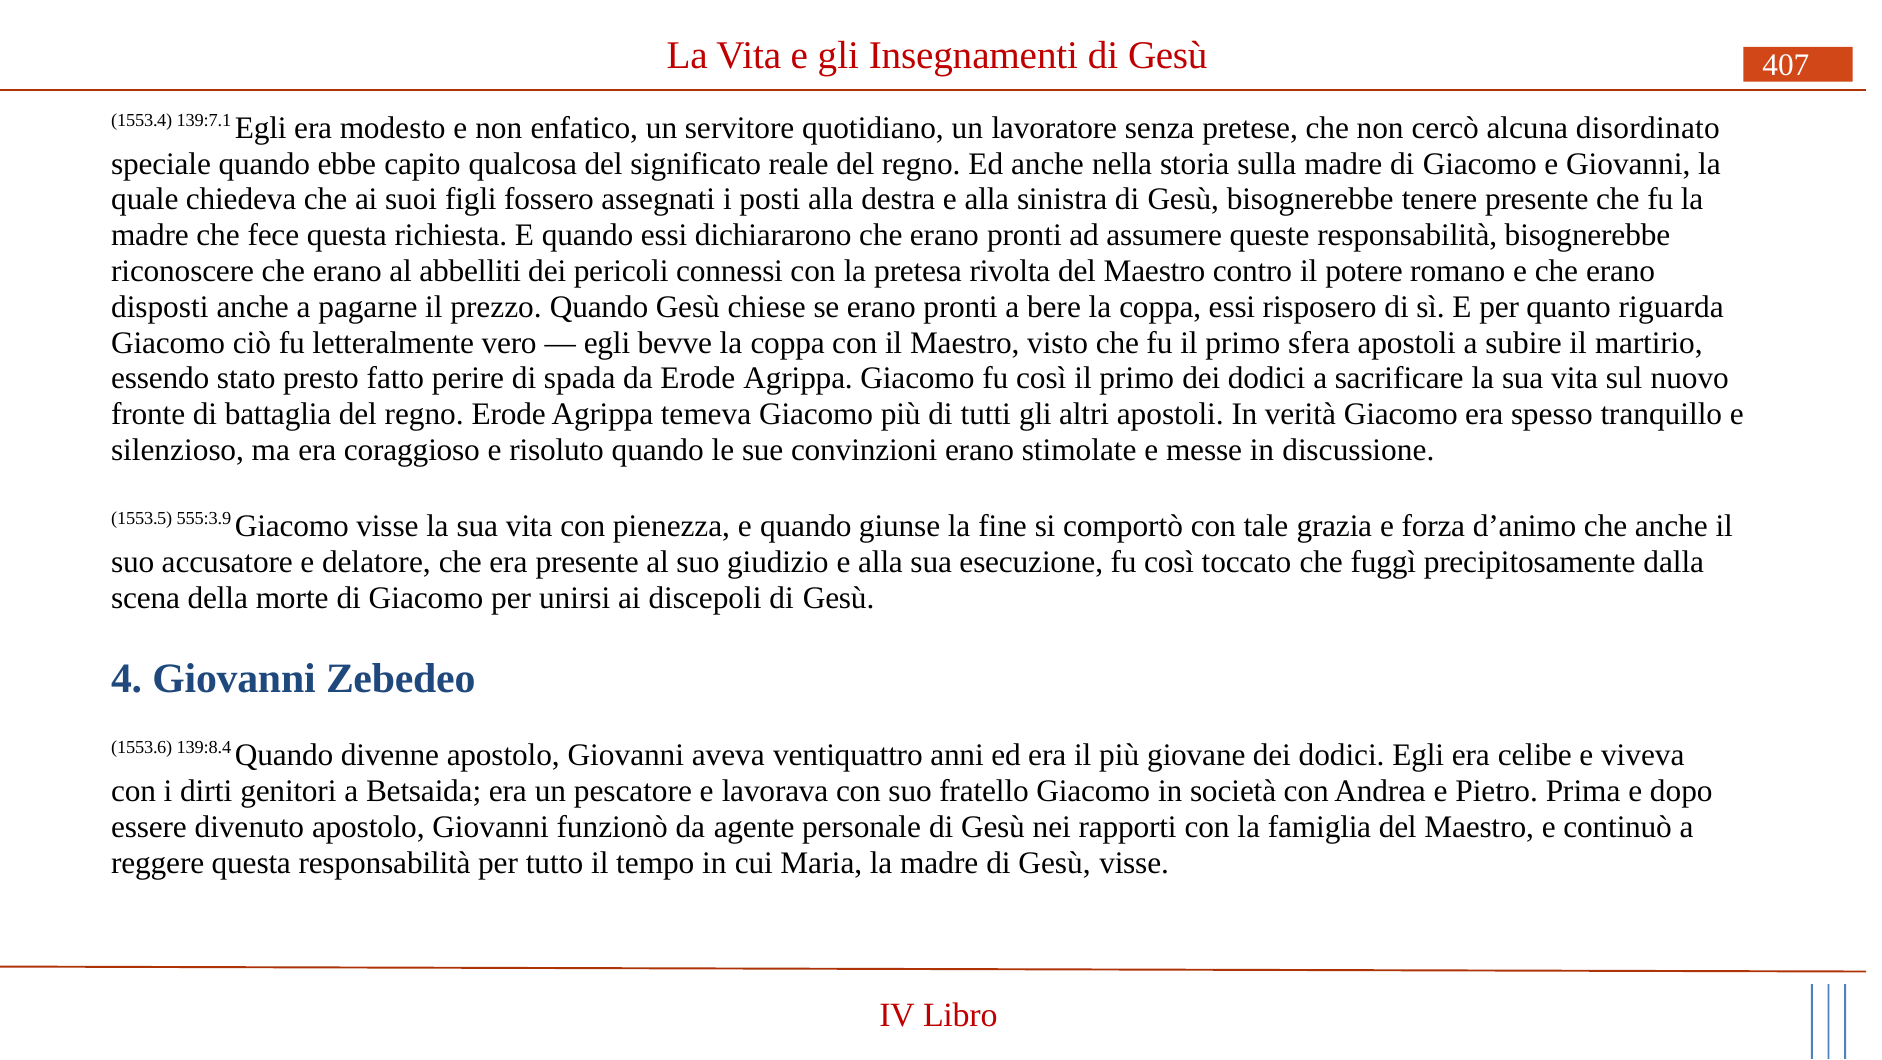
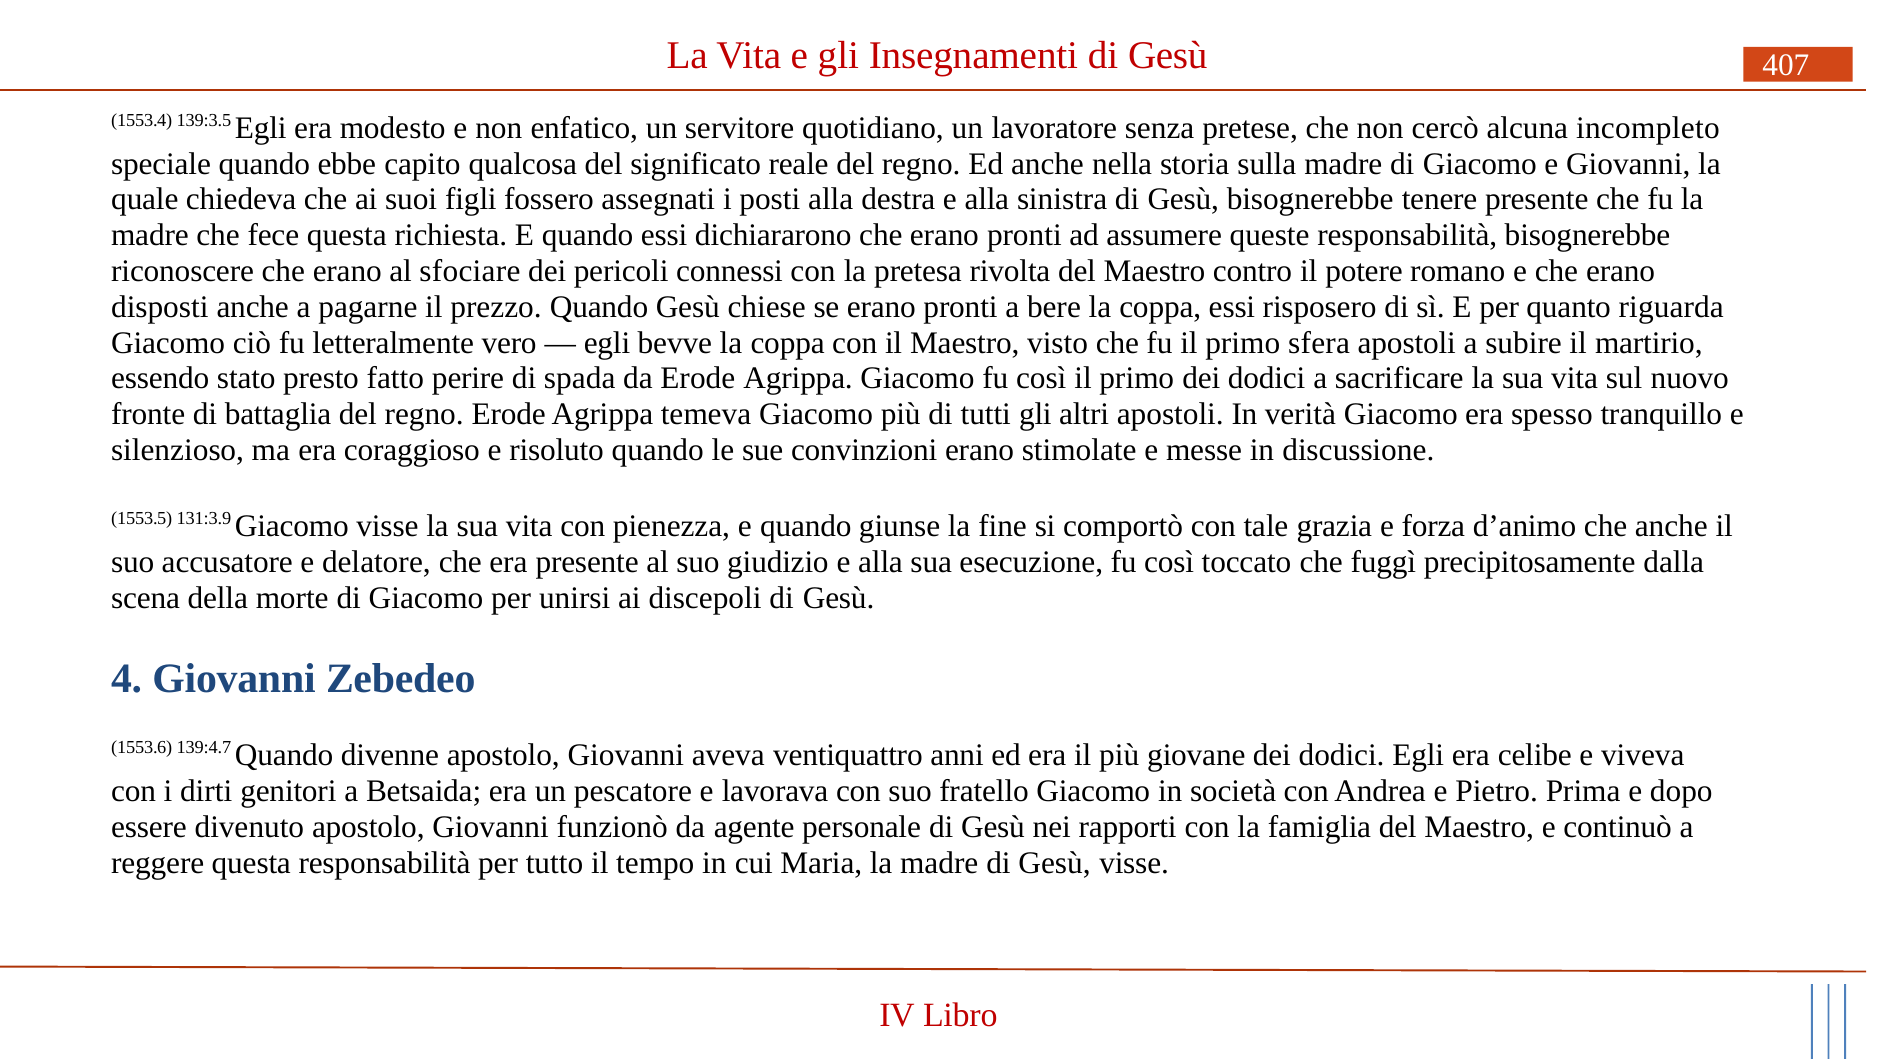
139:7.1: 139:7.1 -> 139:3.5
disordinato: disordinato -> incompleto
abbelliti: abbelliti -> sfociare
555:3.9: 555:3.9 -> 131:3.9
139:8.4: 139:8.4 -> 139:4.7
